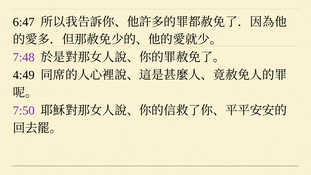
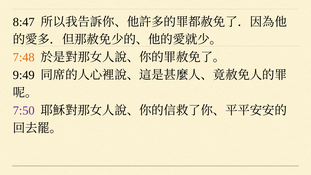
6:47: 6:47 -> 8:47
7:48 colour: purple -> orange
4:49: 4:49 -> 9:49
